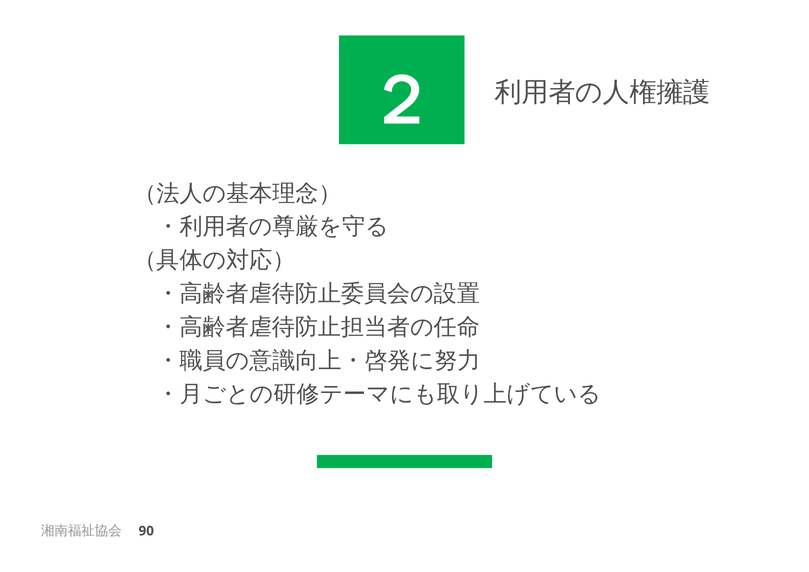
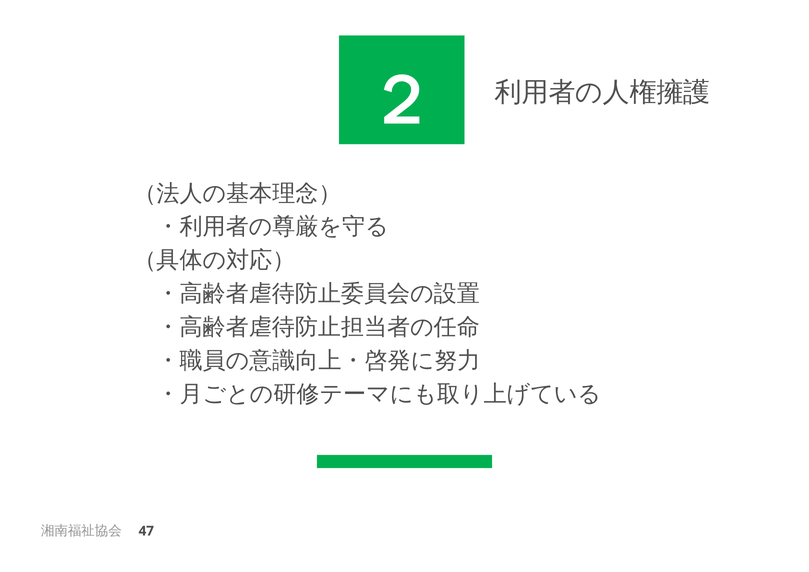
90: 90 -> 47
